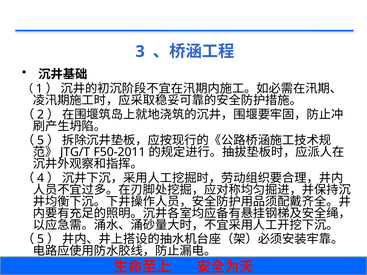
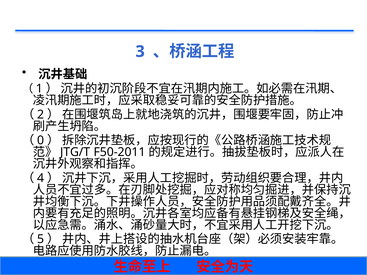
5 at (41, 141): 5 -> 0
